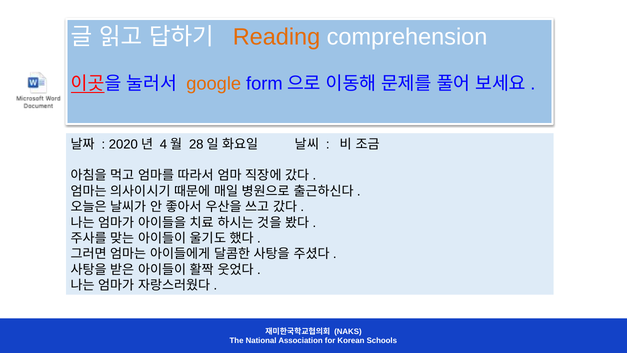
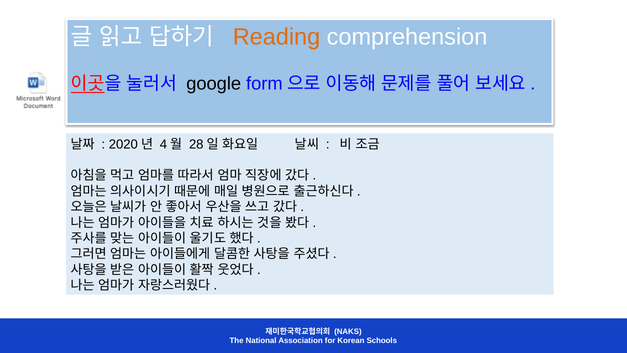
google colour: orange -> black
